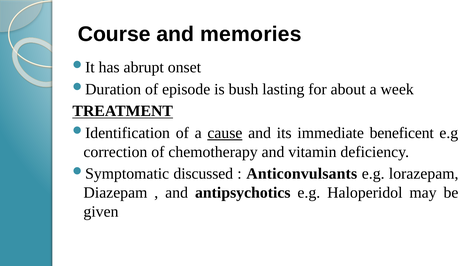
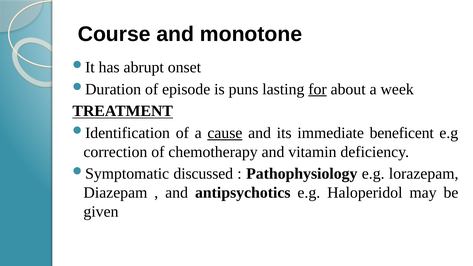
memories: memories -> monotone
bush: bush -> puns
for underline: none -> present
Anticonvulsants: Anticonvulsants -> Pathophysiology
